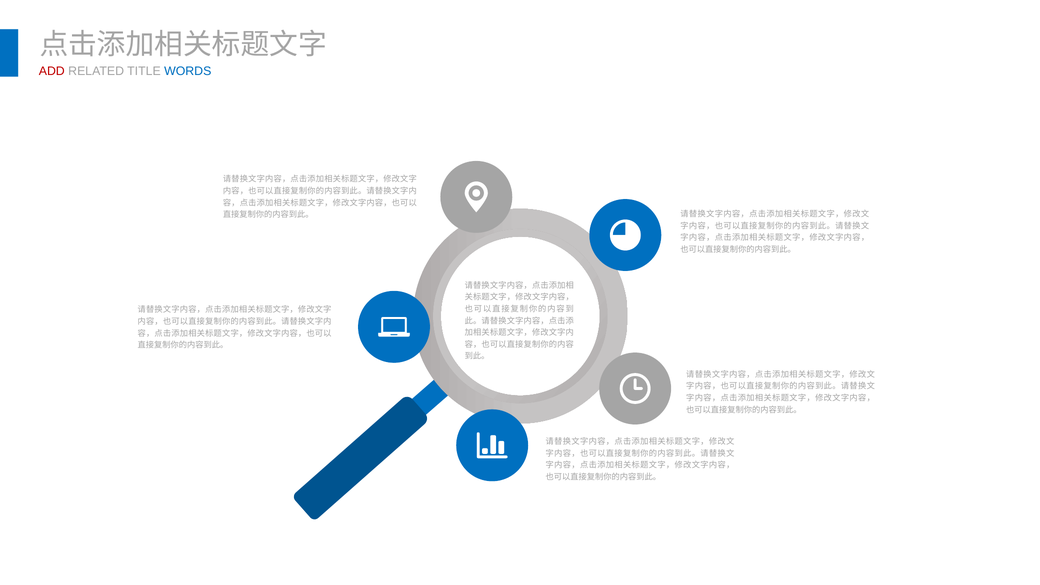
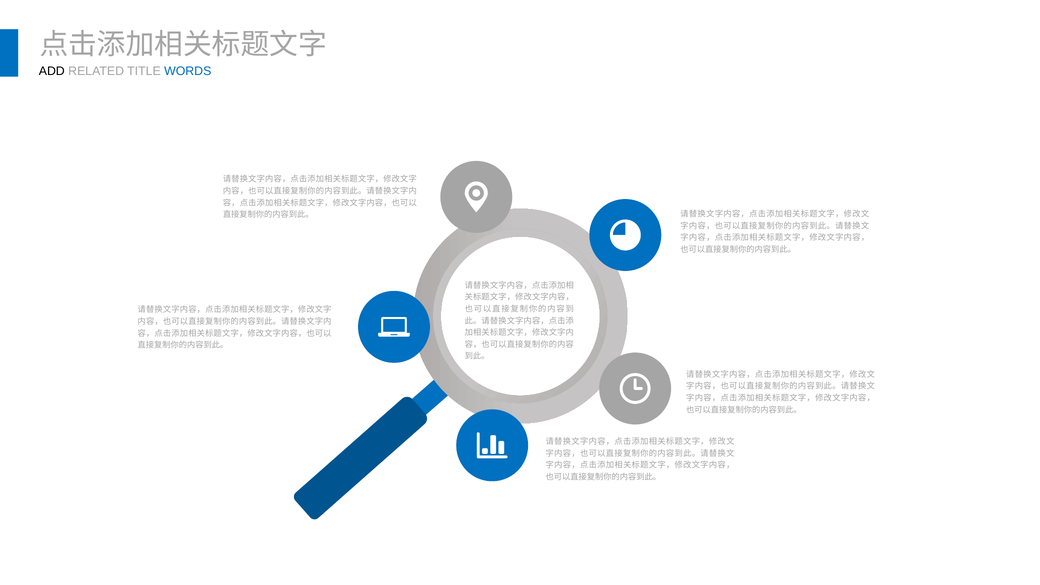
ADD colour: red -> black
